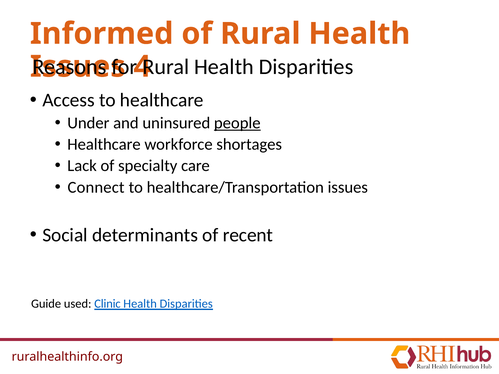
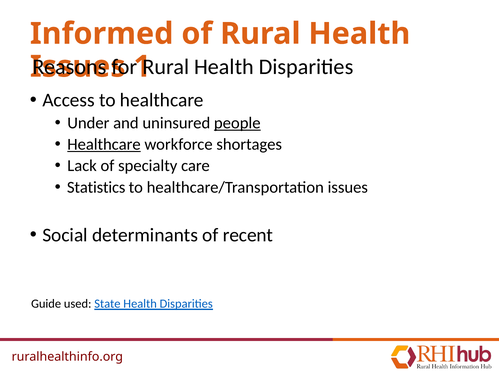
4: 4 -> 1
Healthcare at (104, 145) underline: none -> present
Connect: Connect -> Statistics
Clinic: Clinic -> State
